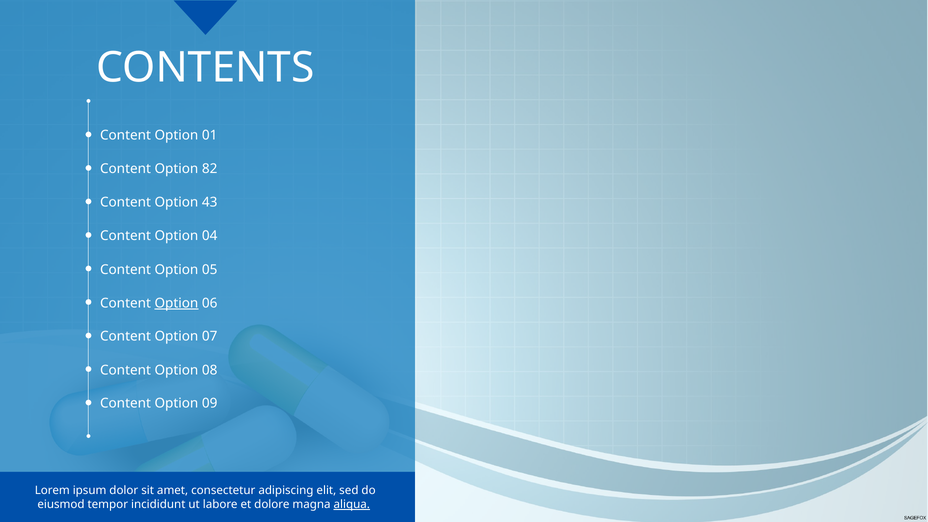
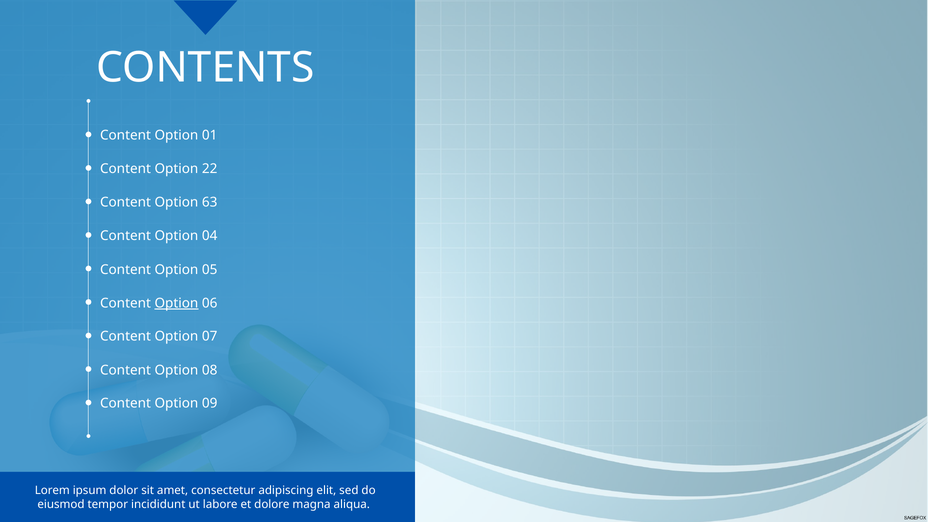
82: 82 -> 22
43: 43 -> 63
aliqua underline: present -> none
